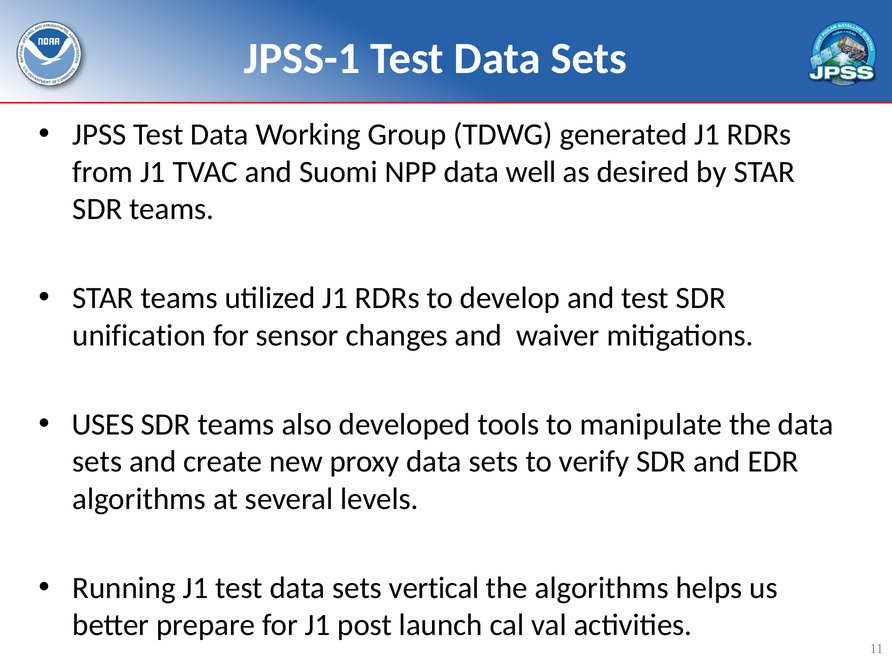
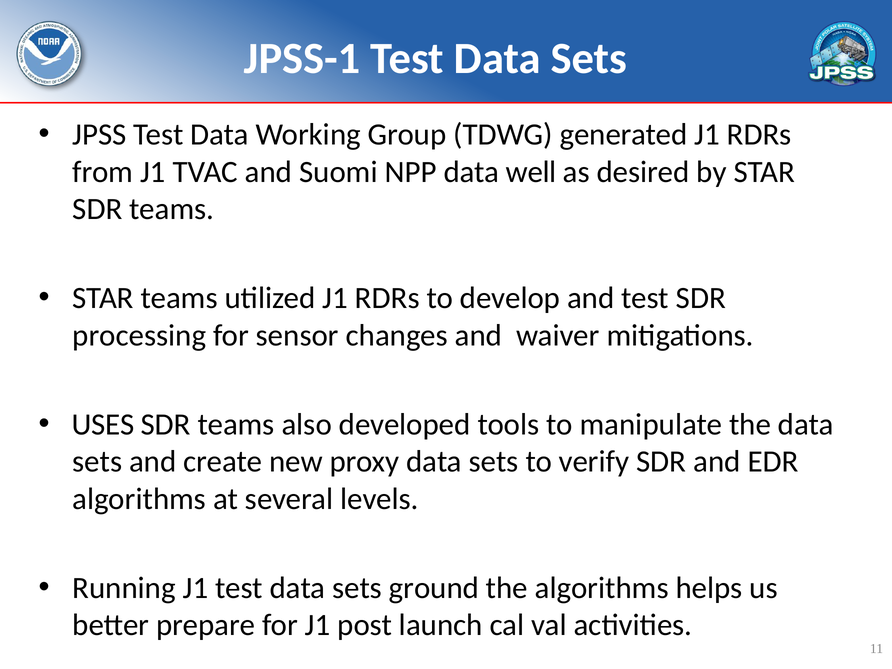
unification: unification -> processing
vertical: vertical -> ground
